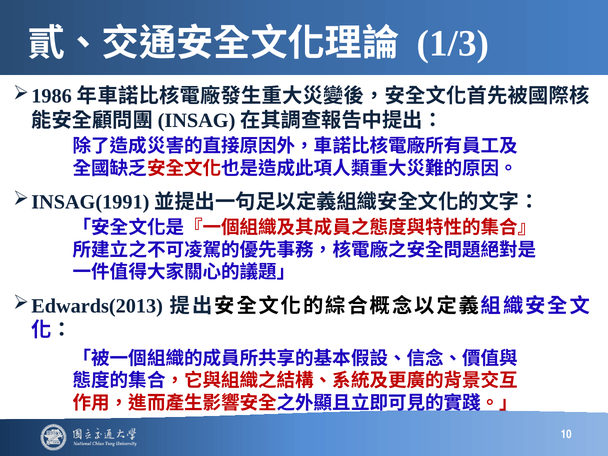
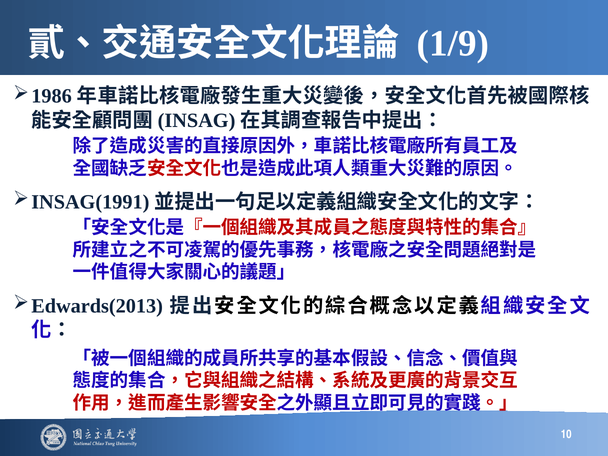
1/3: 1/3 -> 1/9
